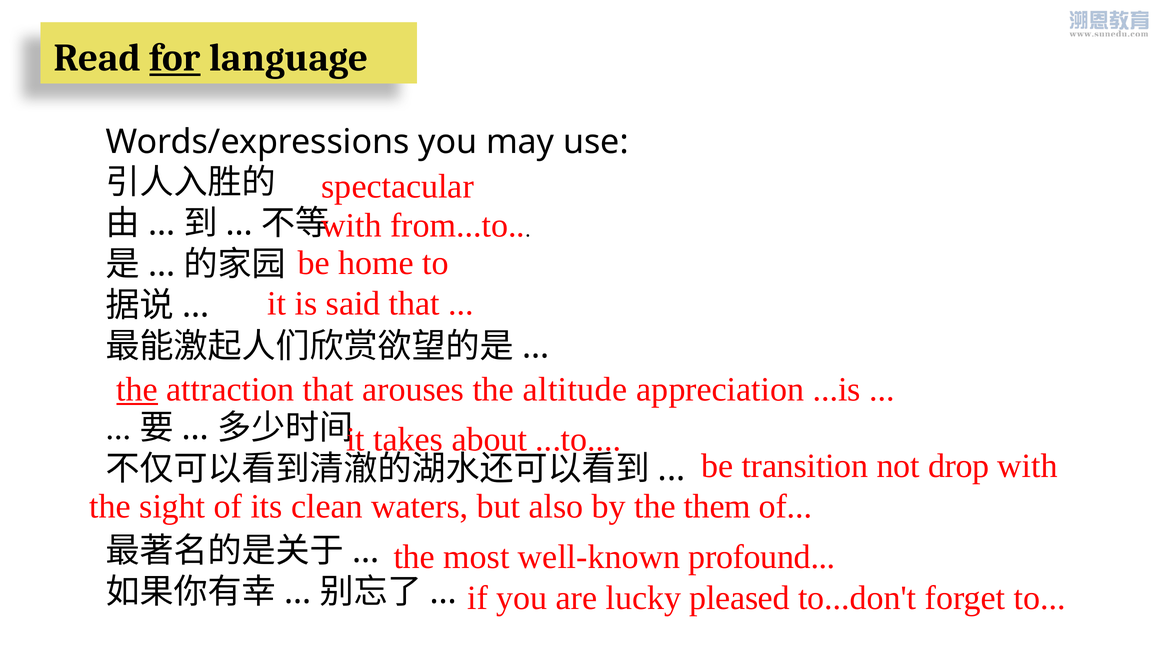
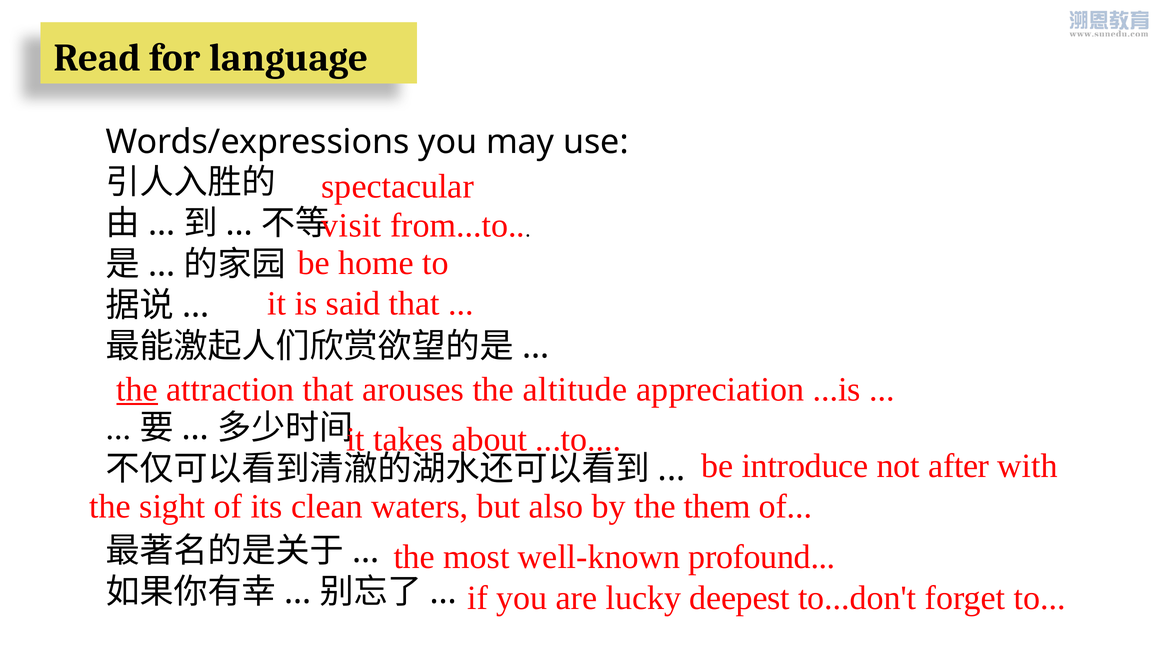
for underline: present -> none
with at (352, 225): with -> visit
transition: transition -> introduce
drop: drop -> after
pleased: pleased -> deepest
